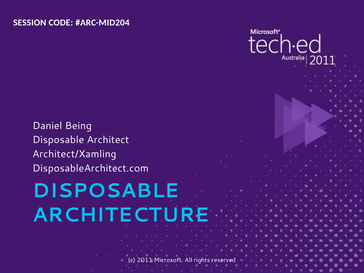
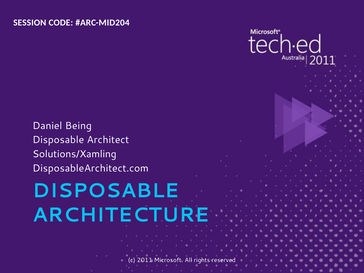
Architect/Xamling: Architect/Xamling -> Solutions/Xamling
